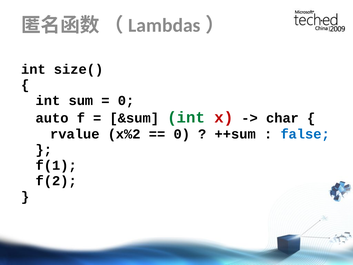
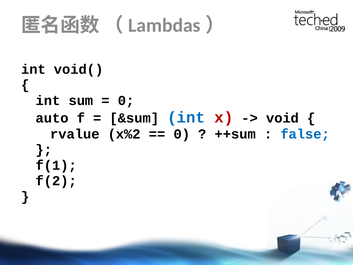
size(: size( -> void(
int at (186, 117) colour: green -> blue
char: char -> void
